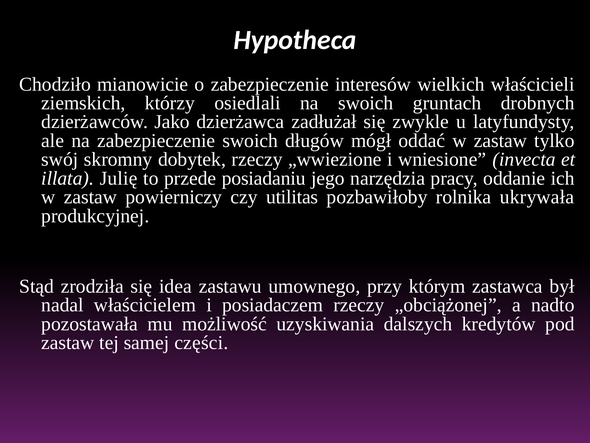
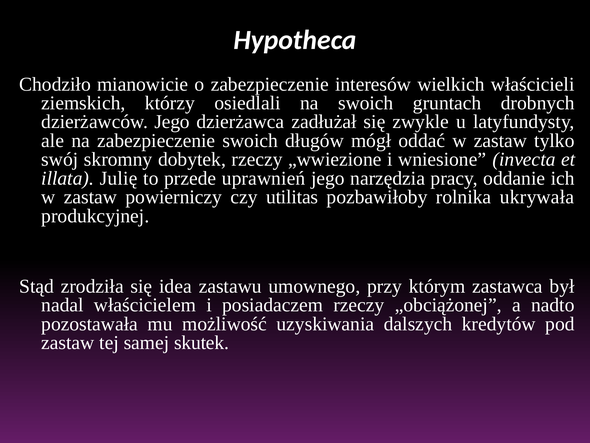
dzierżawców Jako: Jako -> Jego
posiadaniu: posiadaniu -> uprawnień
części: części -> skutek
